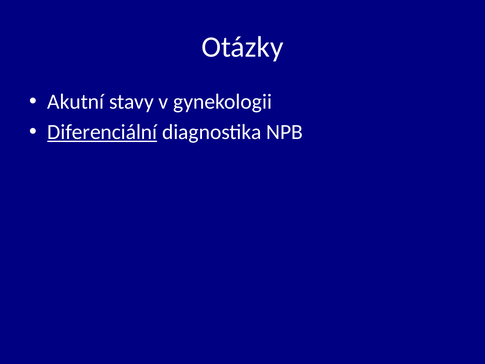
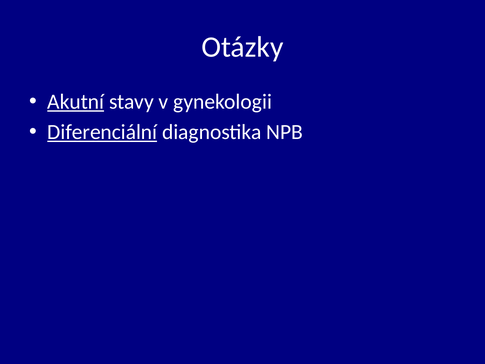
Akutní underline: none -> present
